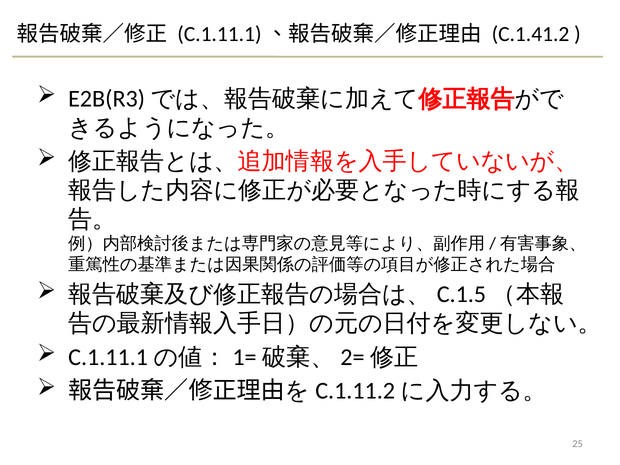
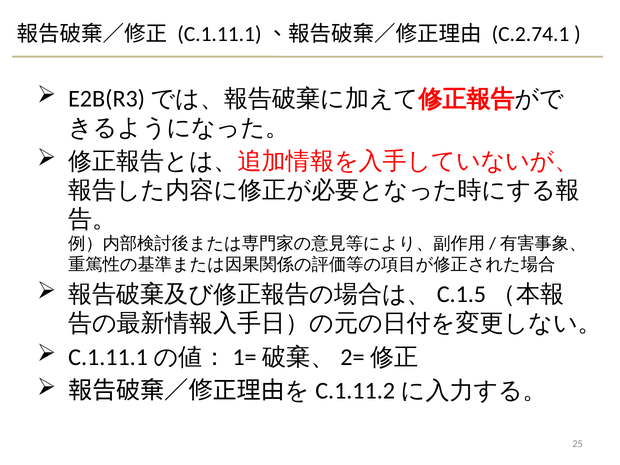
C.1.41.2: C.1.41.2 -> C.2.74.1
